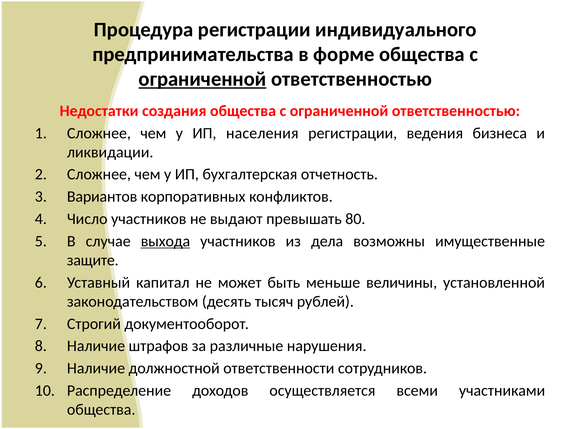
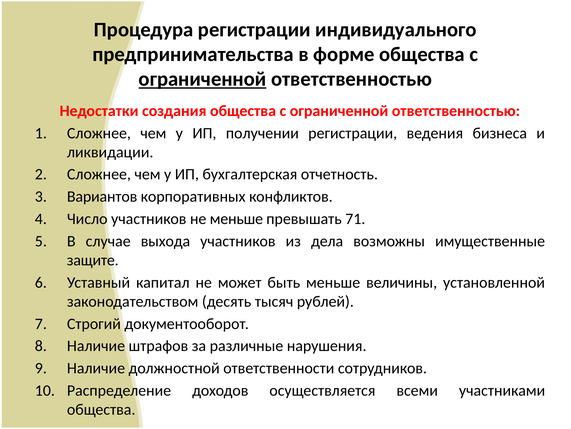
населения: населения -> получении
не выдают: выдают -> меньше
80: 80 -> 71
выхода underline: present -> none
